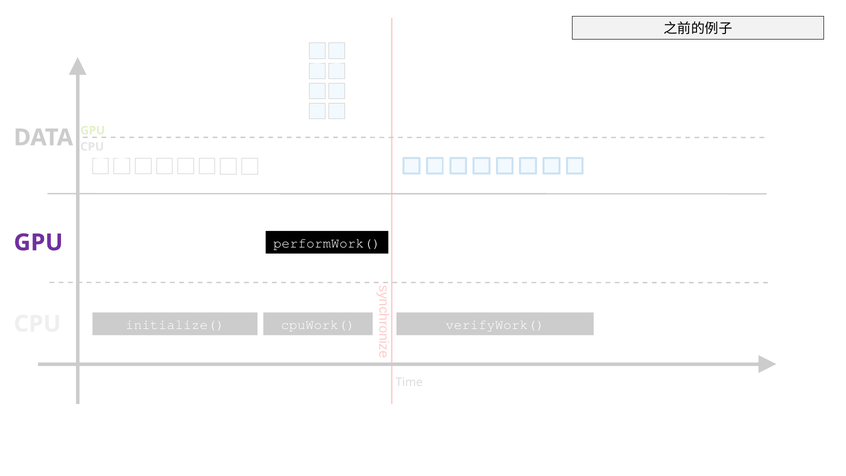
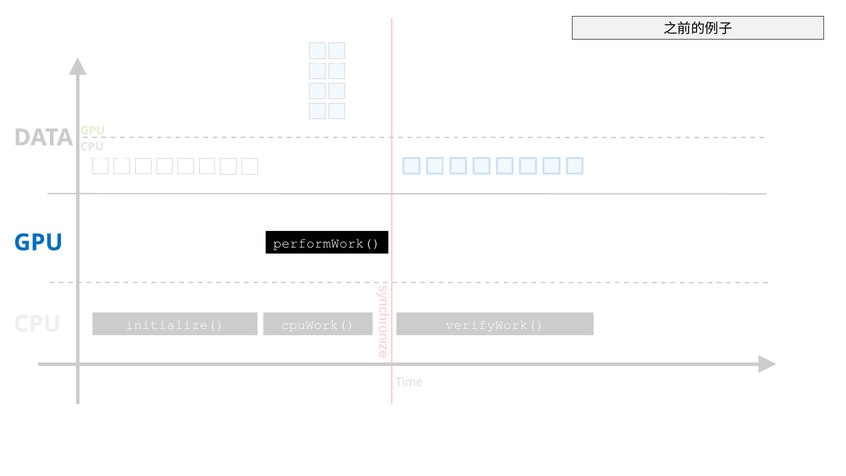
GPU at (38, 242) colour: purple -> blue
